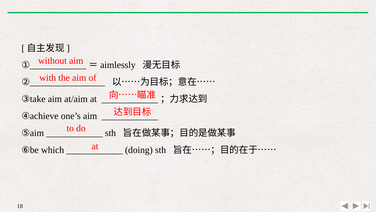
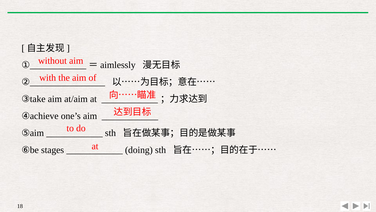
which: which -> stages
